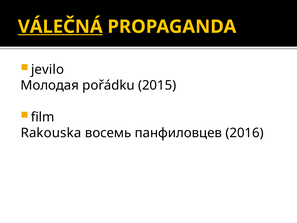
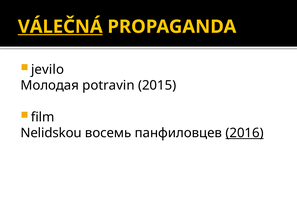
pořádku: pořádku -> potravin
Rakouska: Rakouska -> Nelidskou
2016 underline: none -> present
